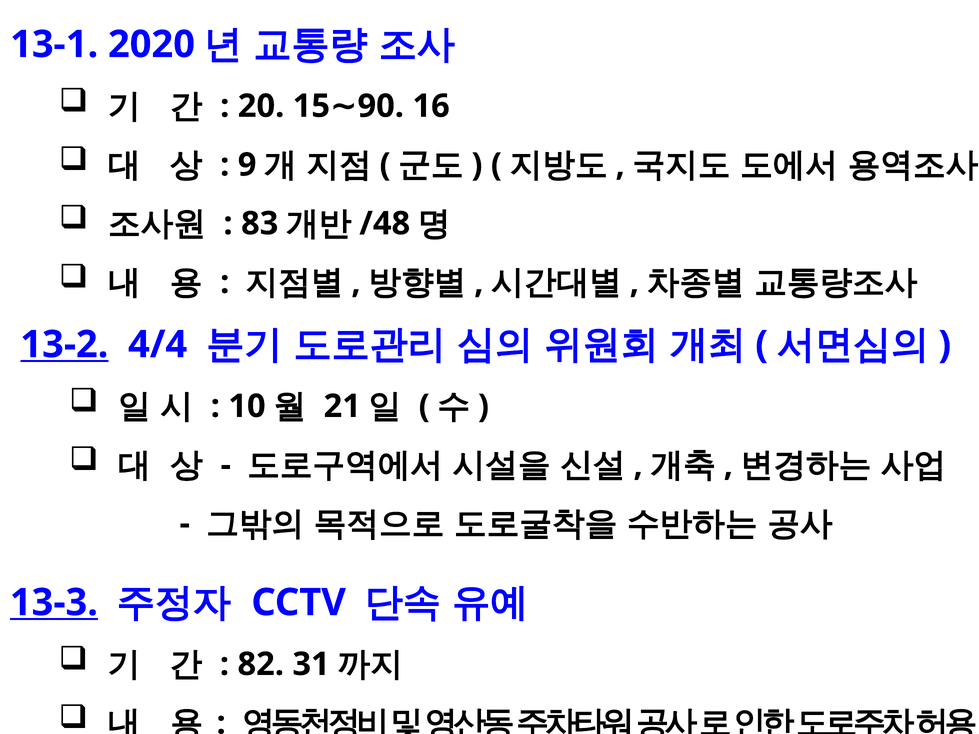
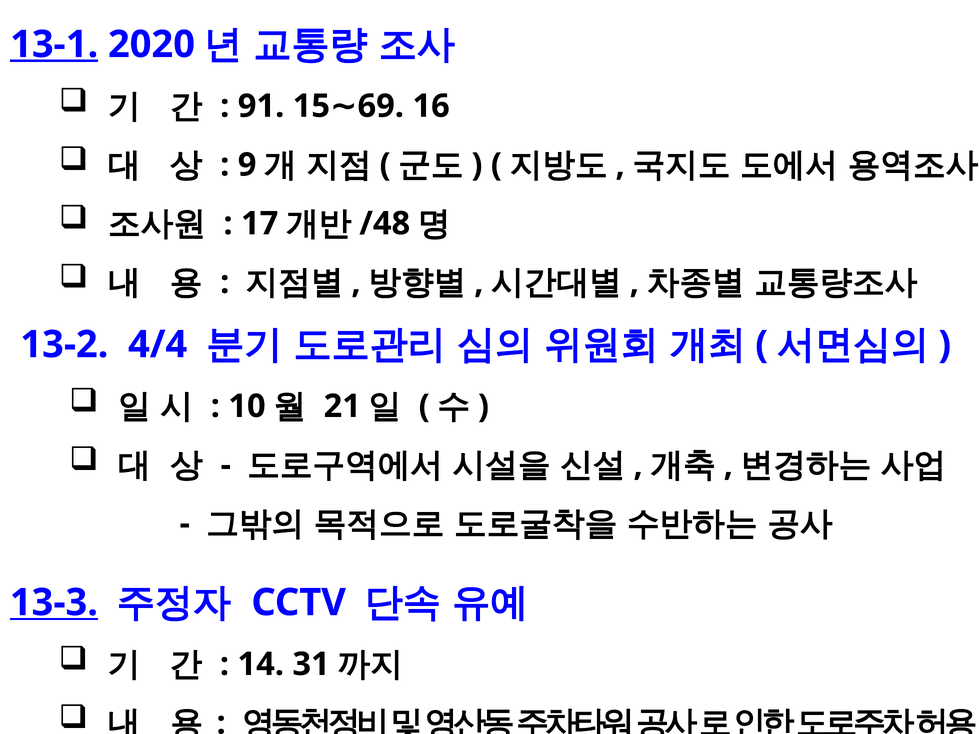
13-1 underline: none -> present
20: 20 -> 91
90: 90 -> 69
83: 83 -> 17
13-2 underline: present -> none
82: 82 -> 14
